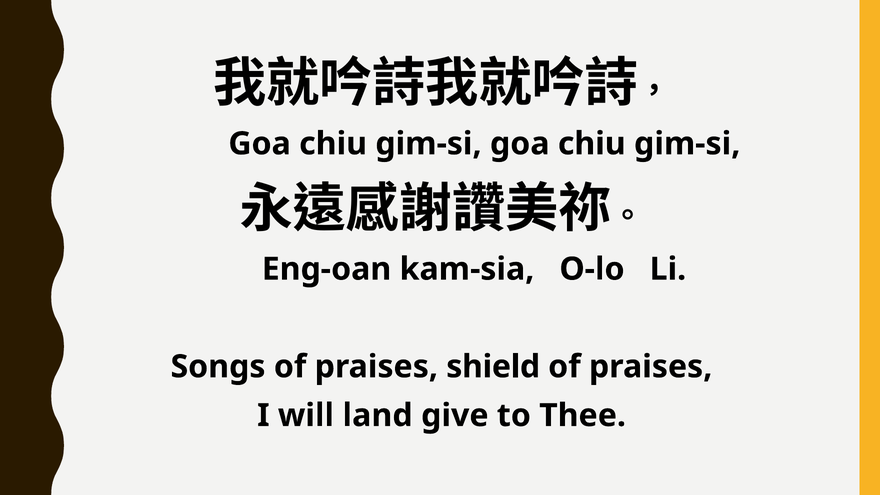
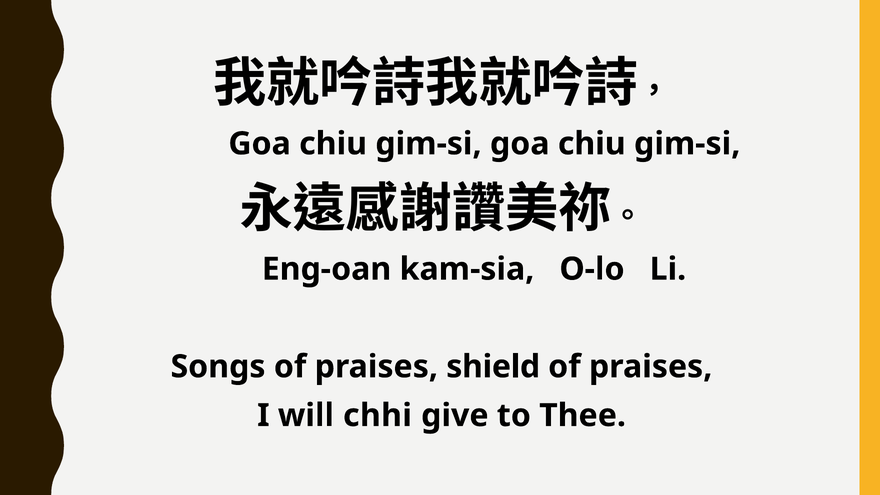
land: land -> chhi
